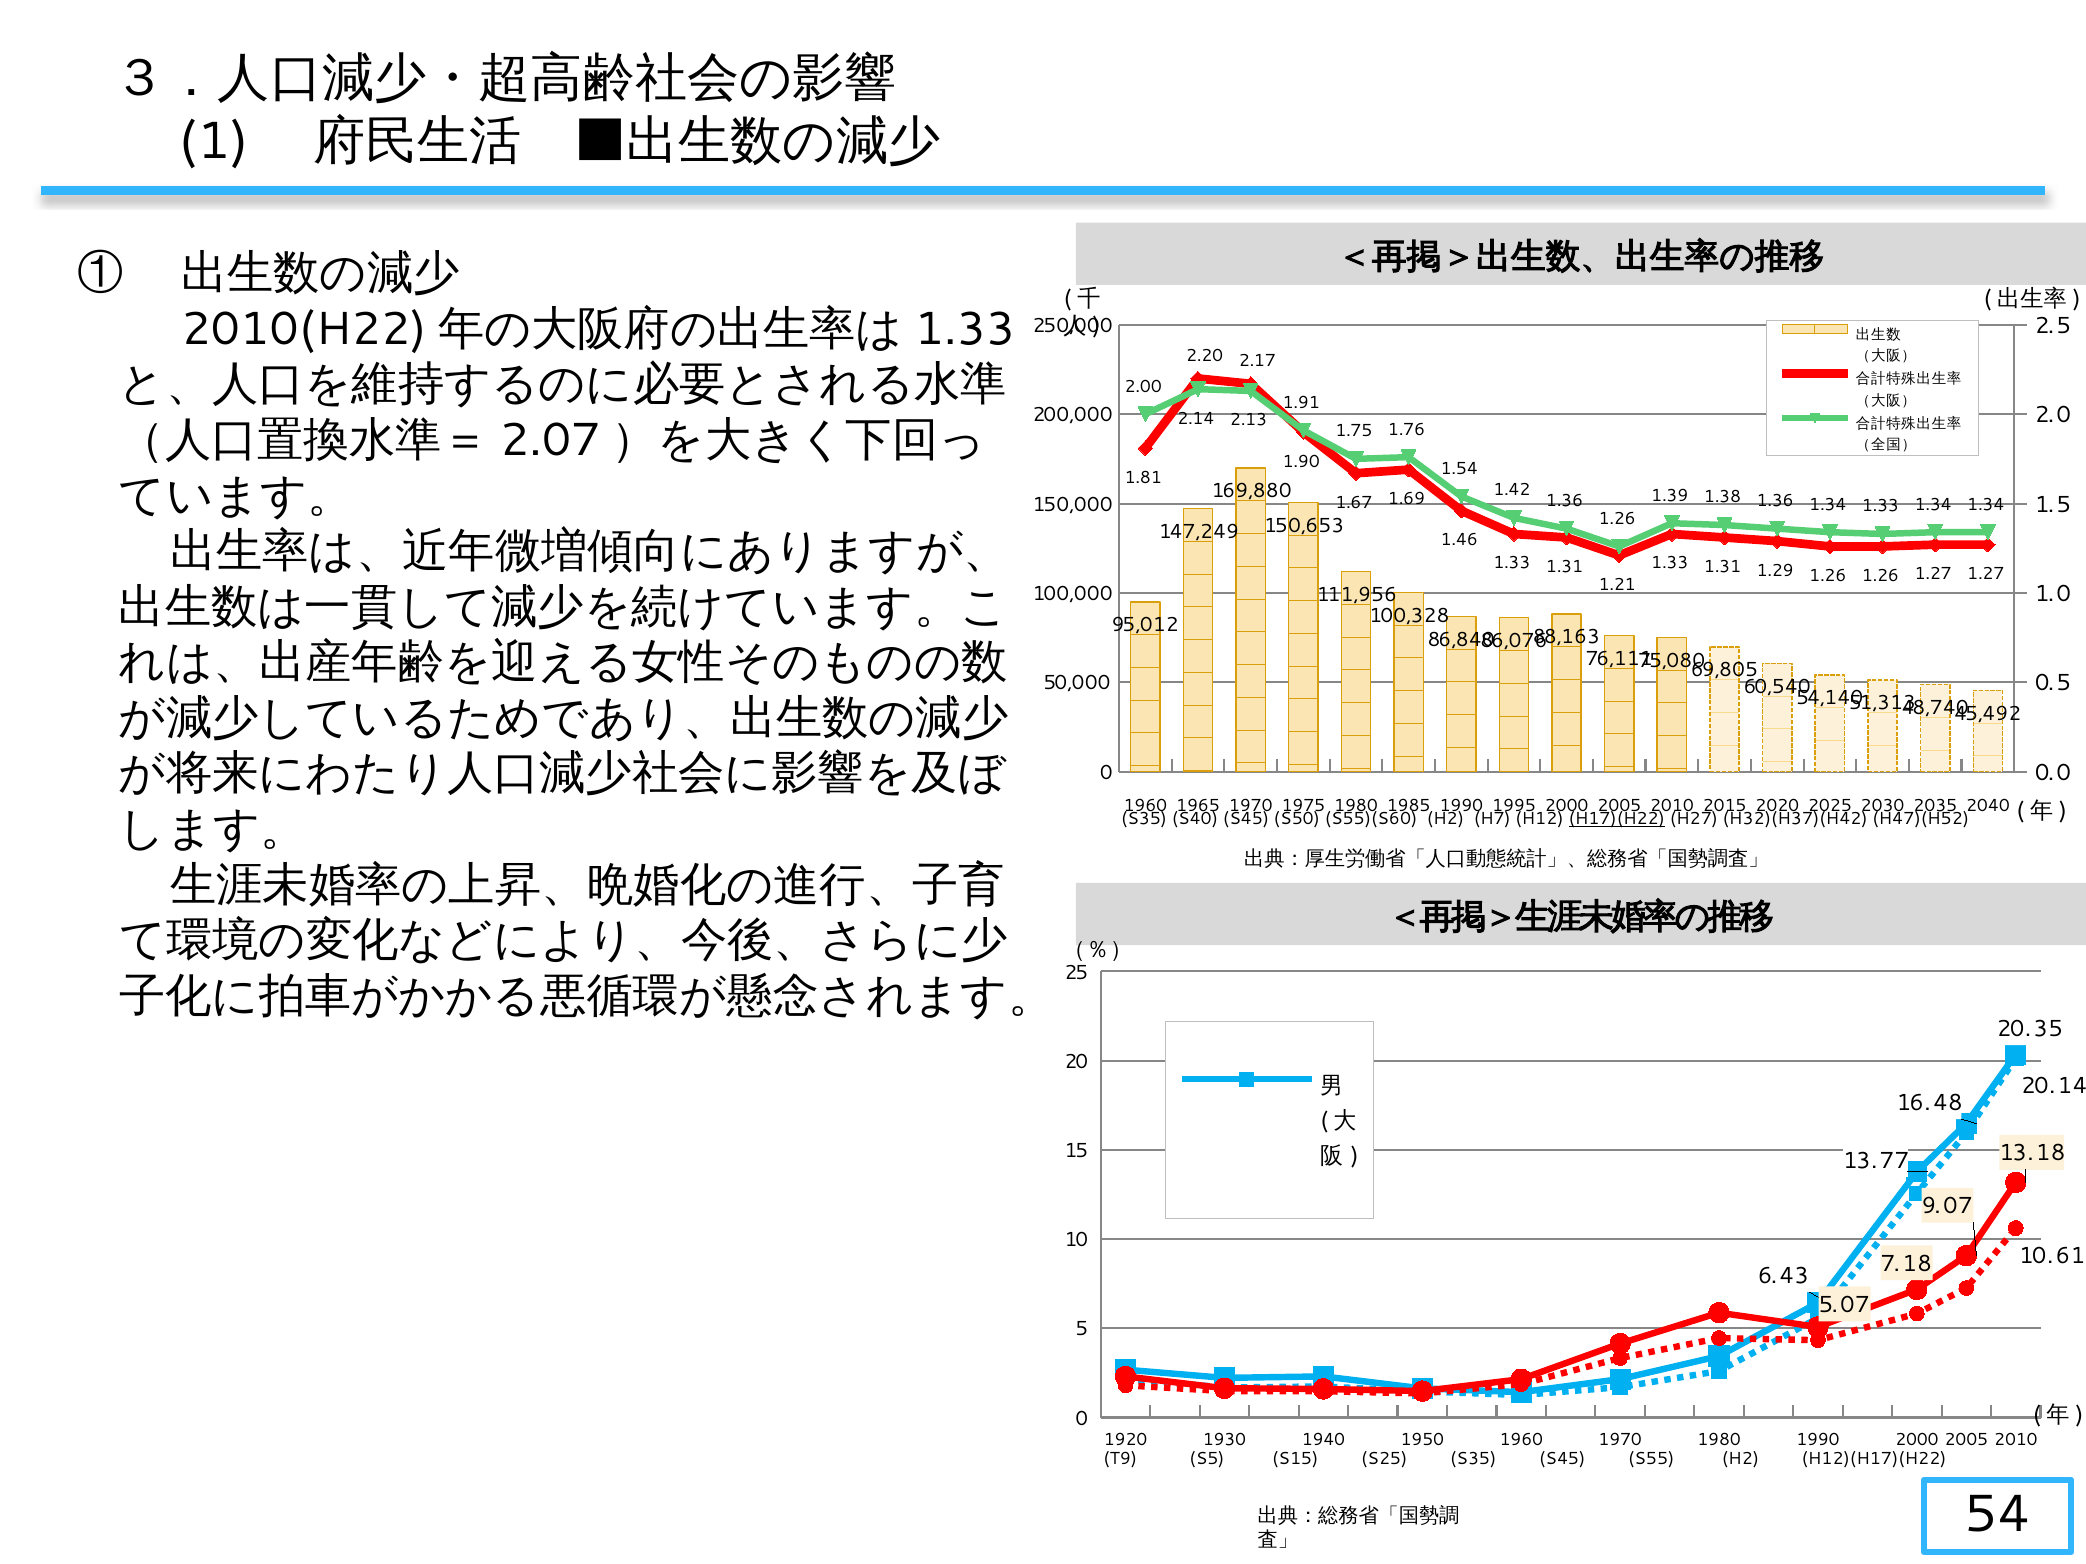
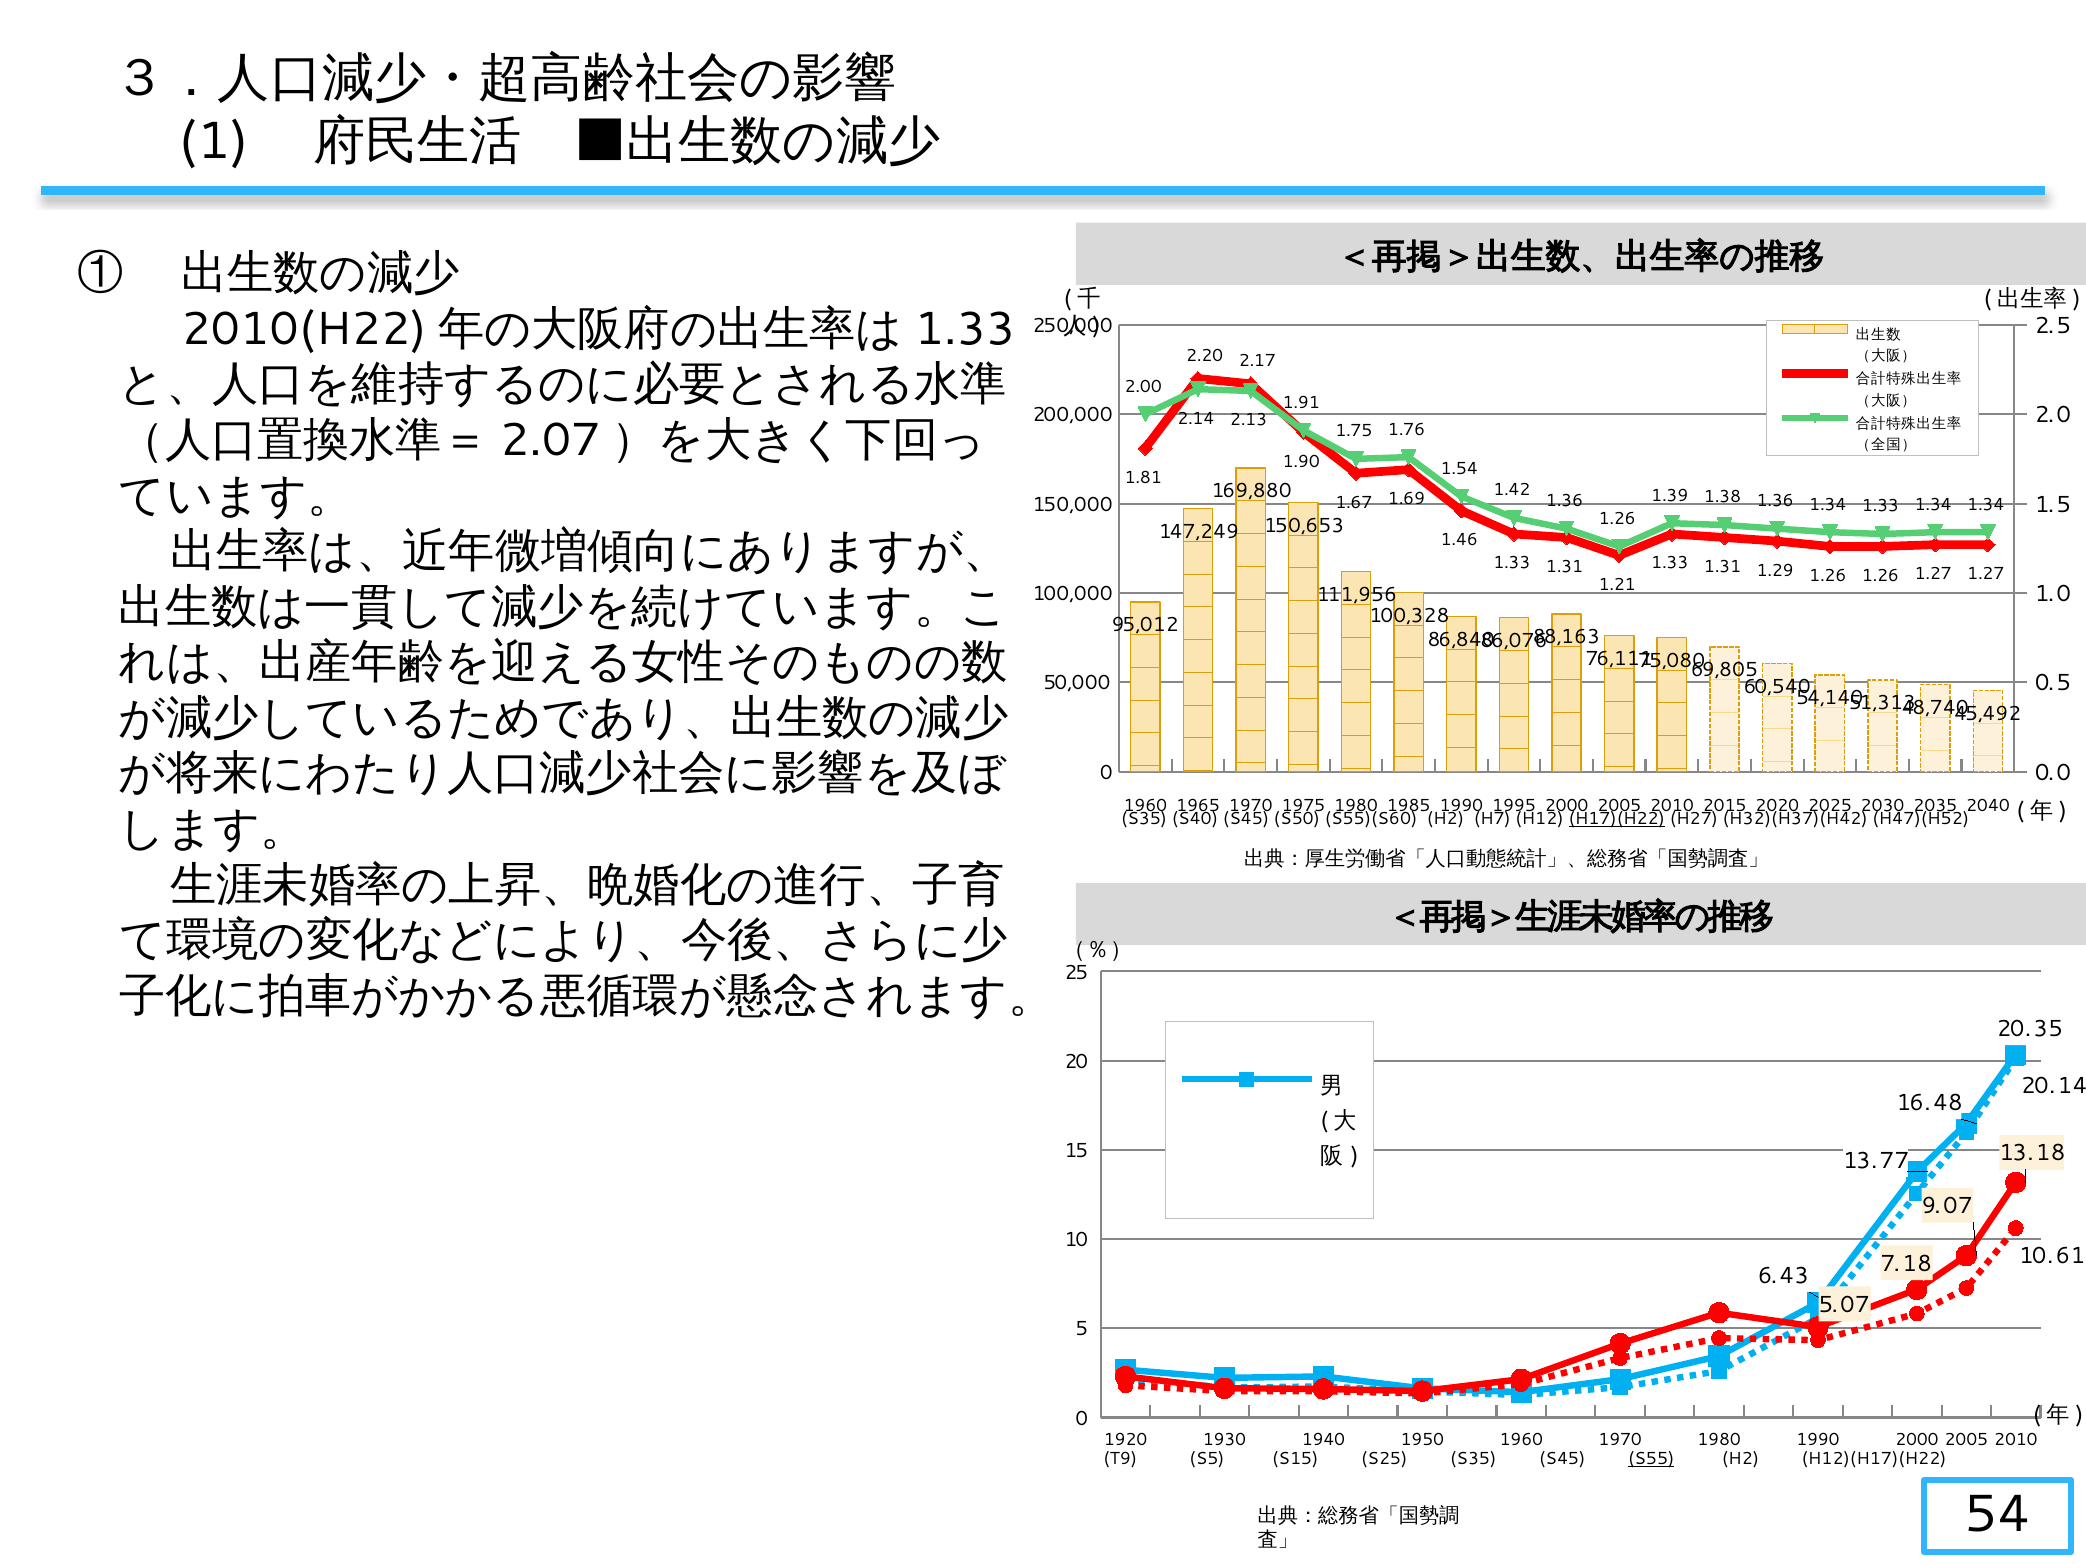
S55 underline: none -> present
